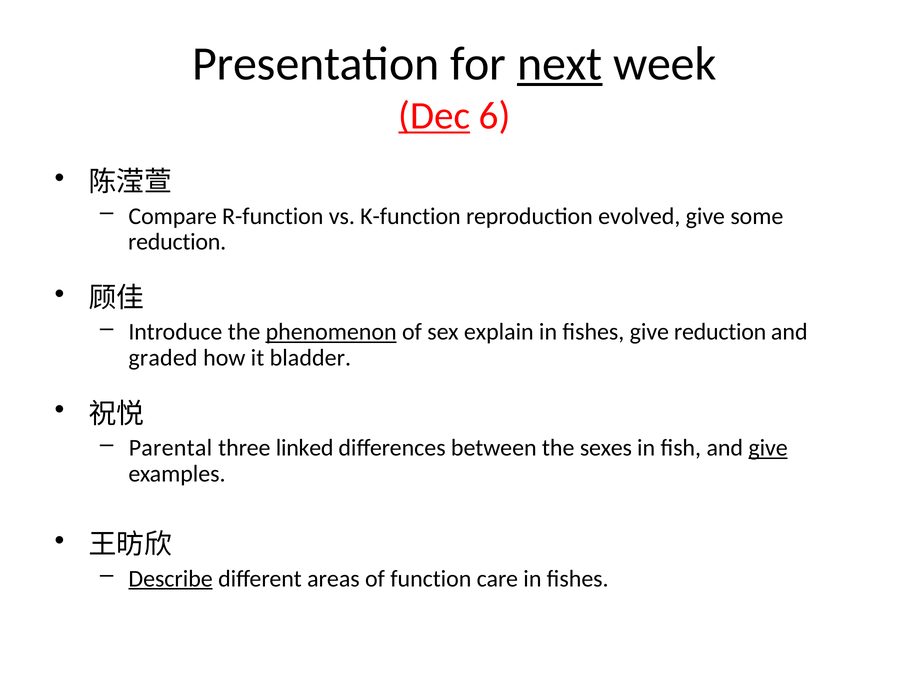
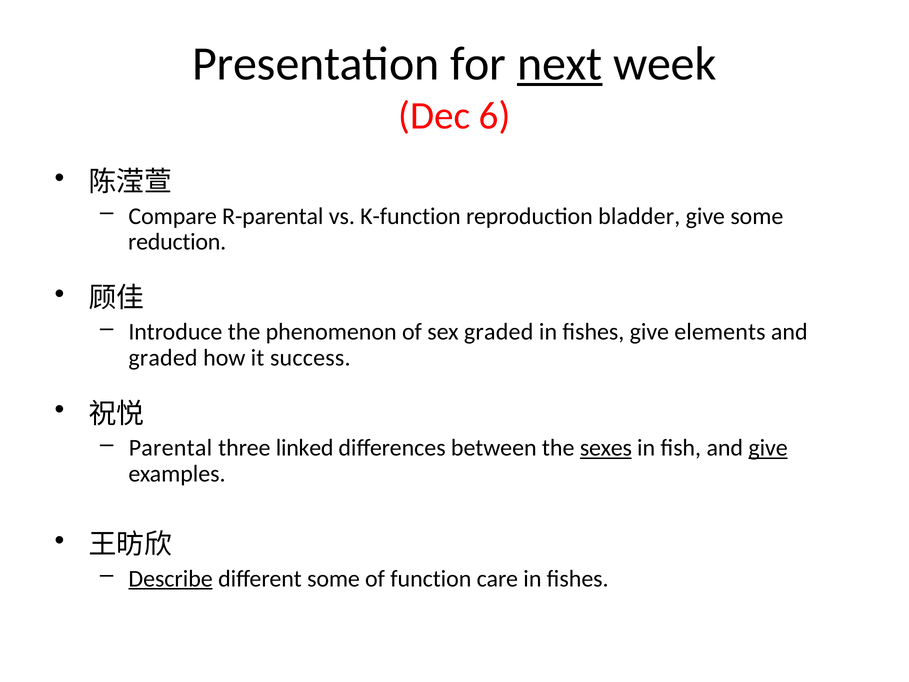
Dec underline: present -> none
R-function: R-function -> R-parental
evolved: evolved -> bladder
phenomenon underline: present -> none
sex explain: explain -> graded
give reduction: reduction -> elements
bladder: bladder -> success
sexes underline: none -> present
different areas: areas -> some
